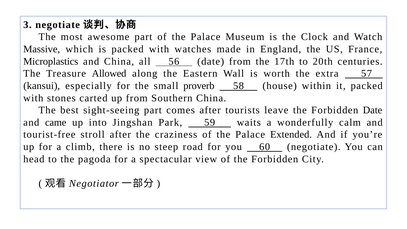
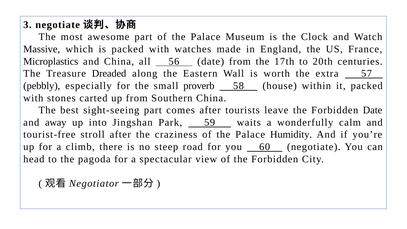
Allowed: Allowed -> Dreaded
kansui: kansui -> pebbly
came: came -> away
Extended: Extended -> Humidity
